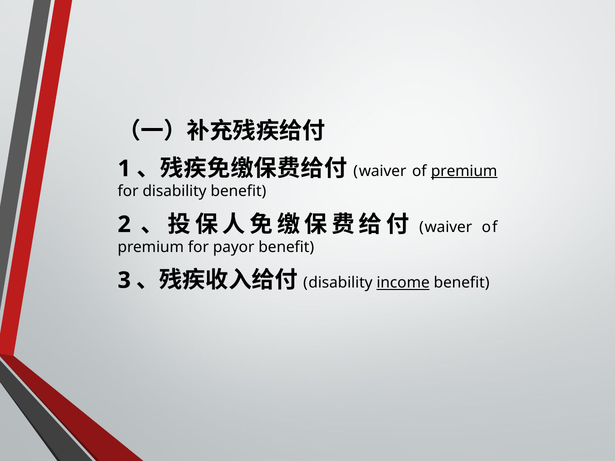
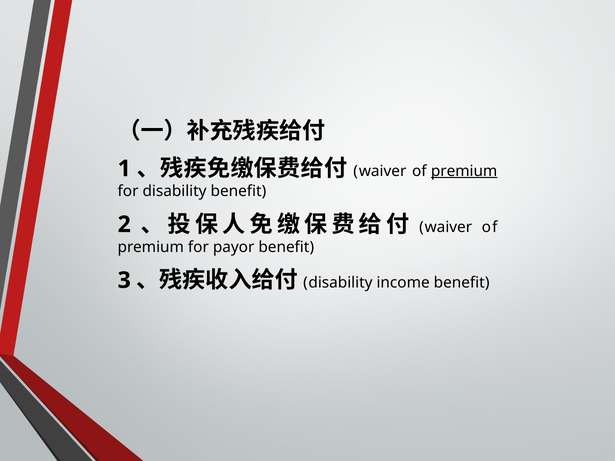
income underline: present -> none
